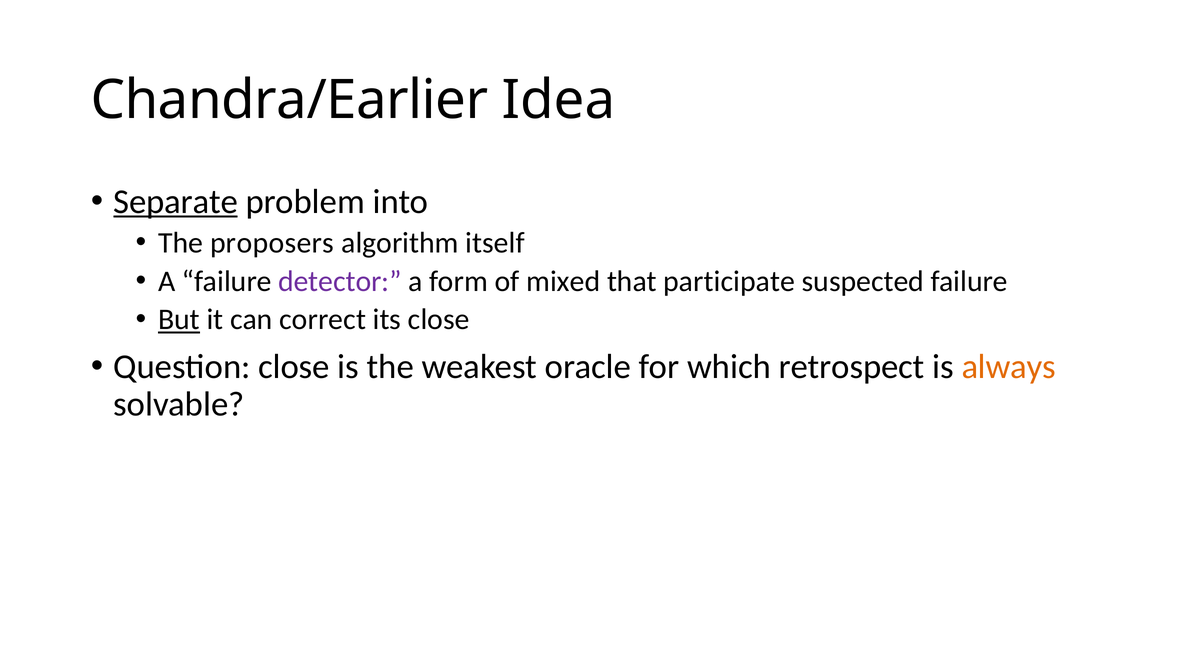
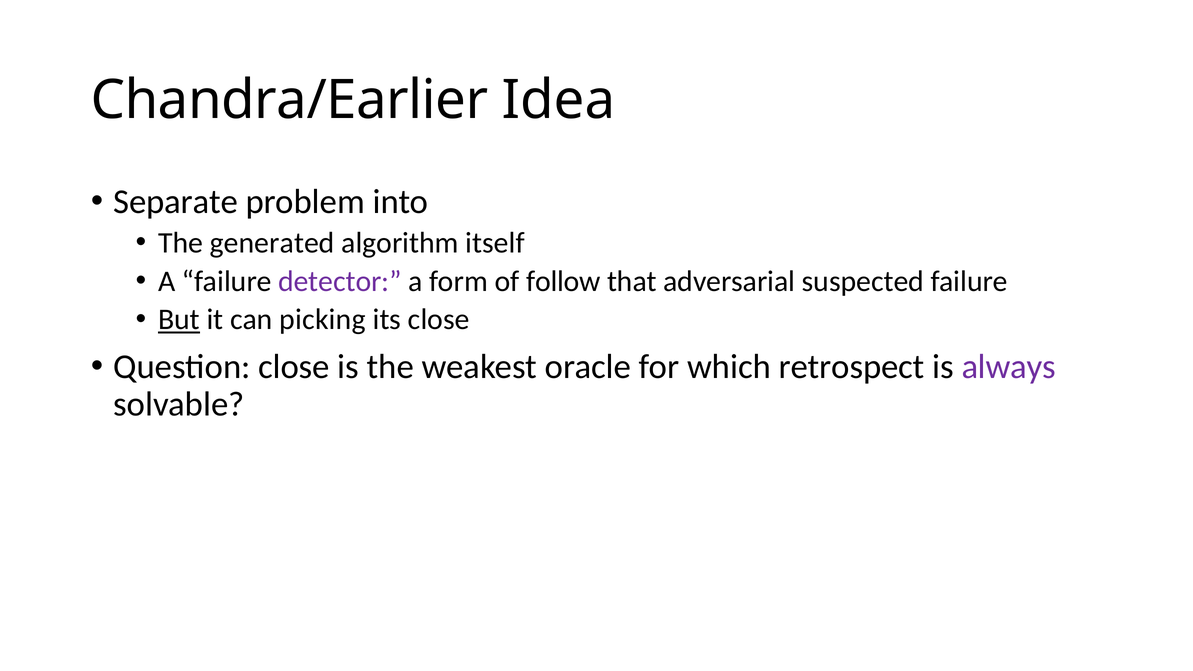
Separate underline: present -> none
proposers: proposers -> generated
mixed: mixed -> follow
participate: participate -> adversarial
correct: correct -> picking
always colour: orange -> purple
